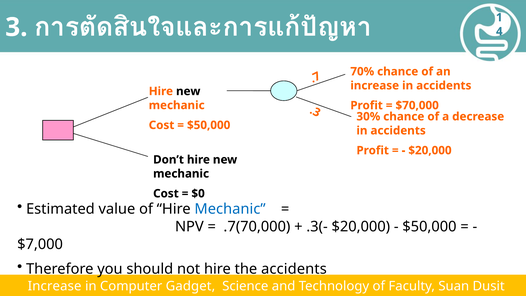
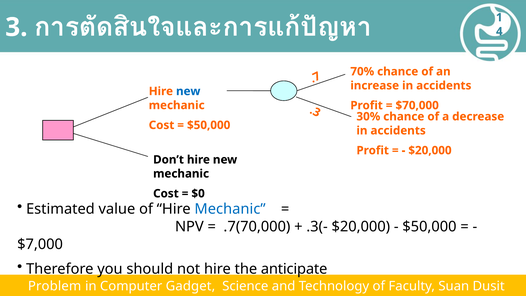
new at (188, 91) colour: black -> blue
the accidents: accidents -> anticipate
Increase at (55, 286): Increase -> Problem
